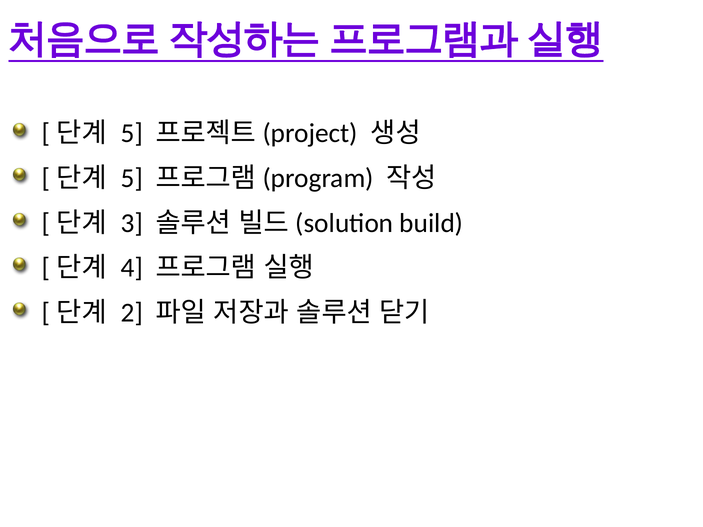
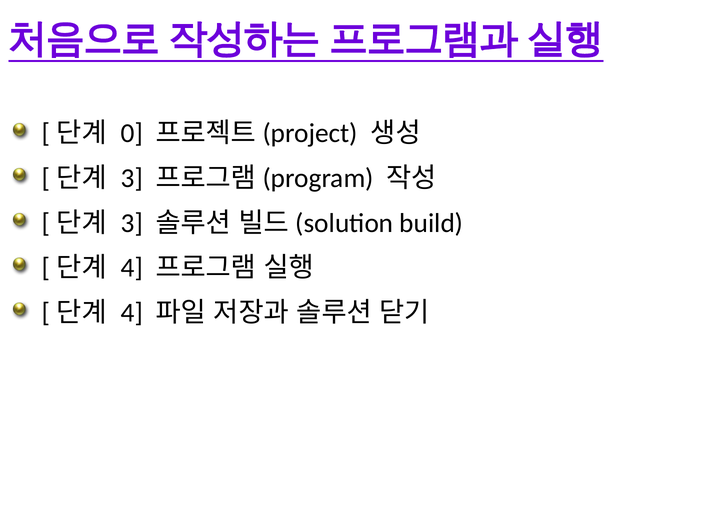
5 at (132, 133): 5 -> 0
5 at (132, 178): 5 -> 3
2 at (132, 313): 2 -> 4
